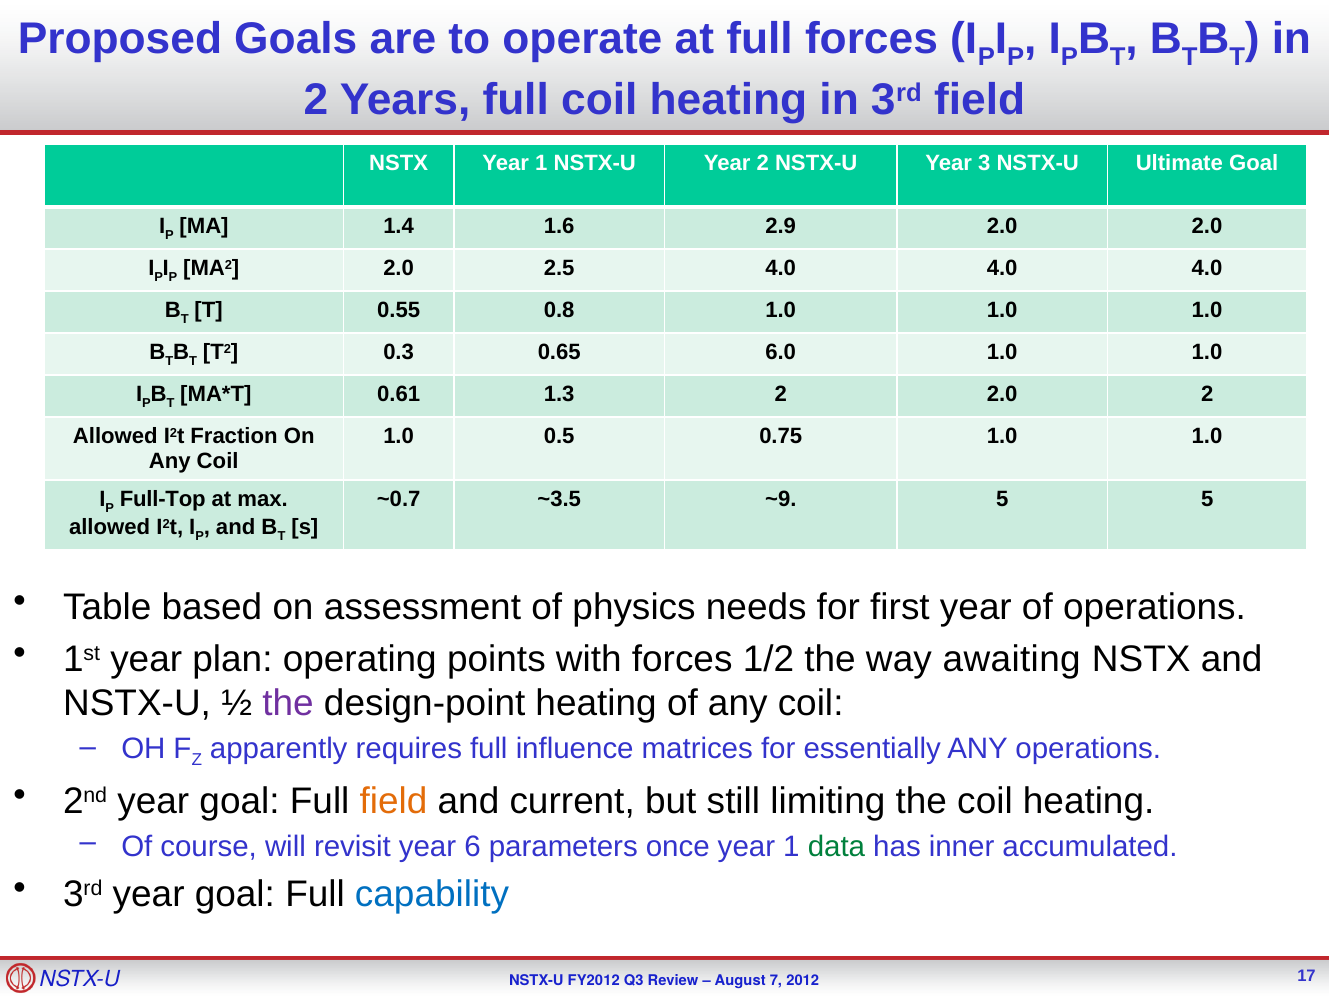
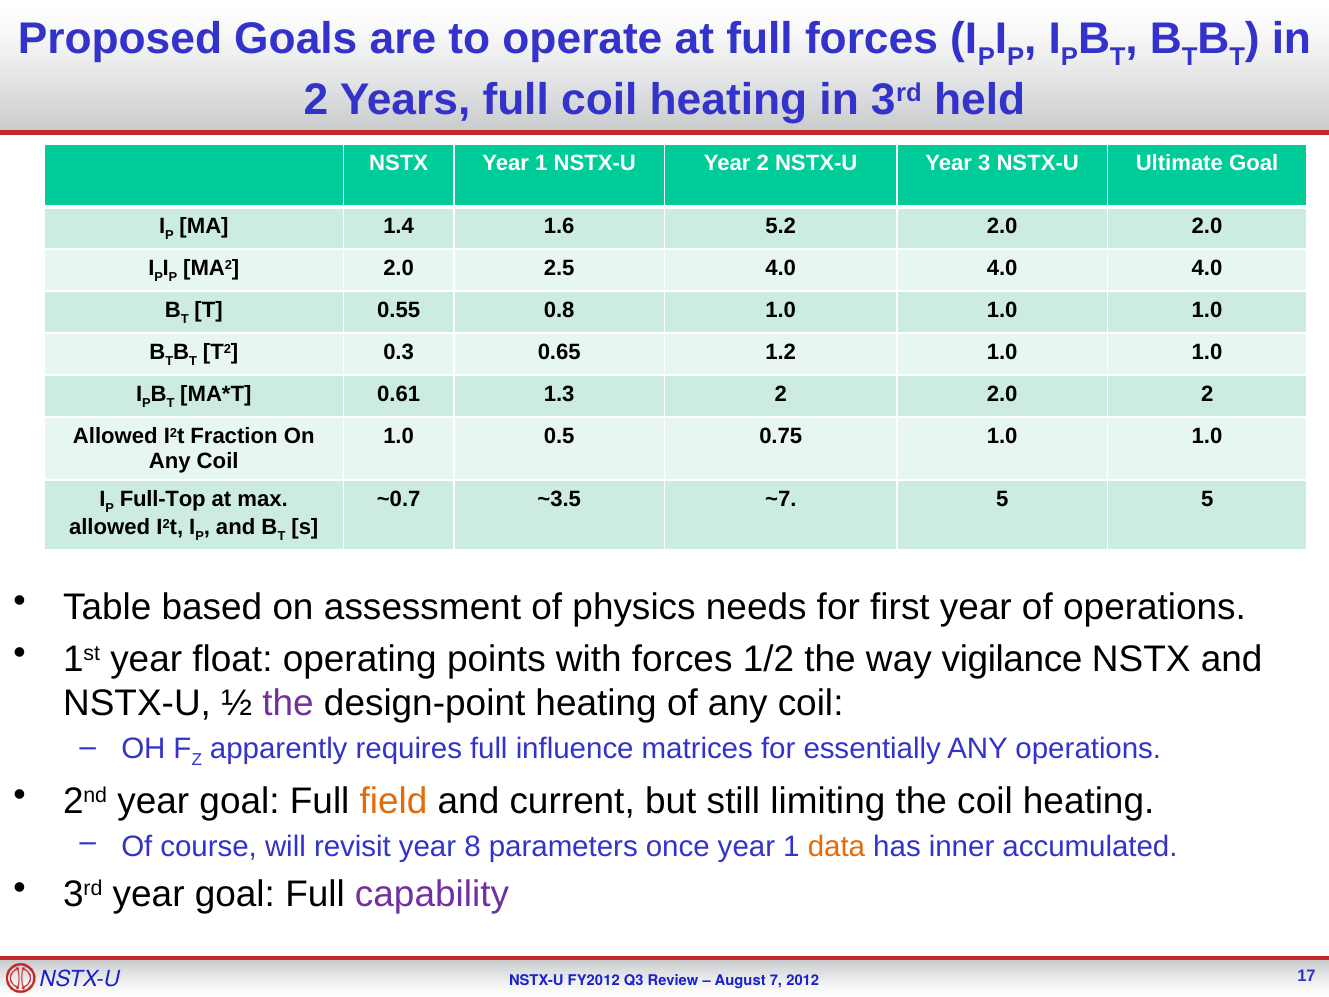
3rd field: field -> held
2.9: 2.9 -> 5.2
6.0: 6.0 -> 1.2
~9: ~9 -> ~7
plan: plan -> float
awaiting: awaiting -> vigilance
6: 6 -> 8
data colour: green -> orange
capability colour: blue -> purple
